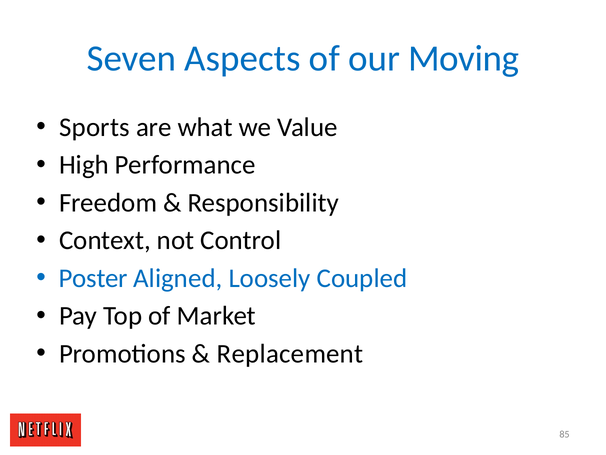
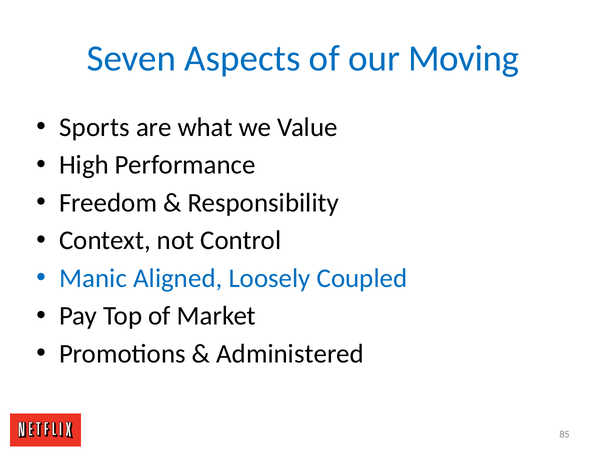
Poster: Poster -> Manic
Replacement: Replacement -> Administered
